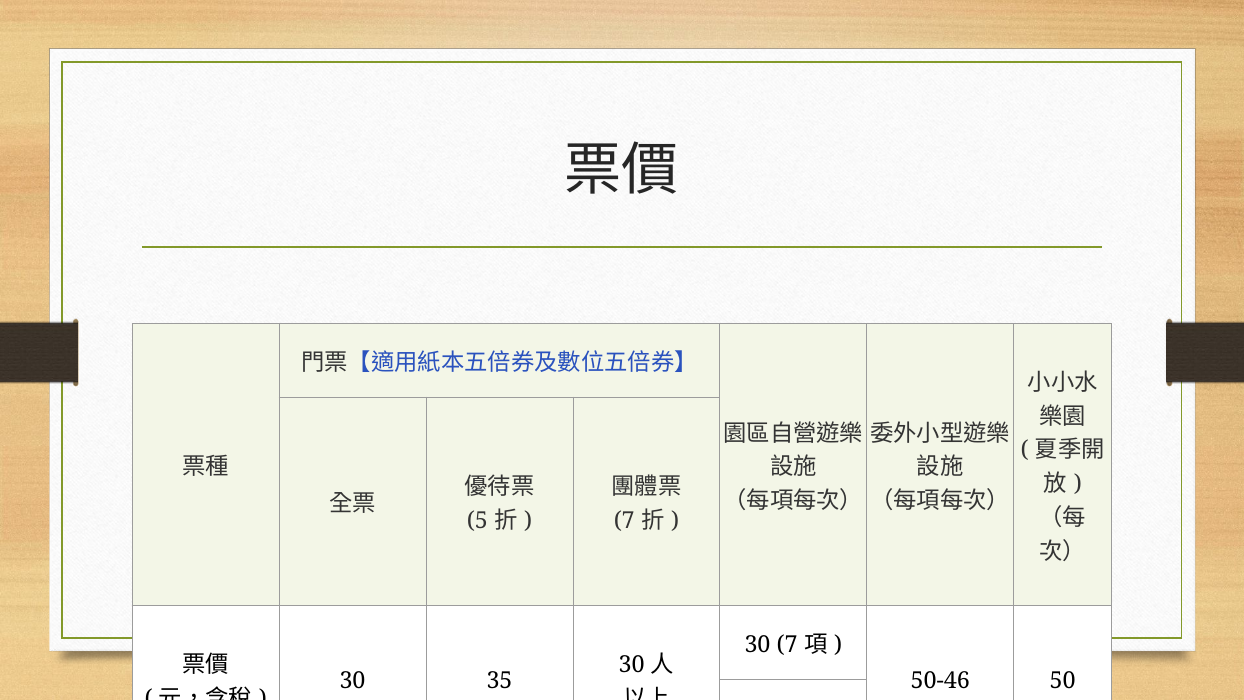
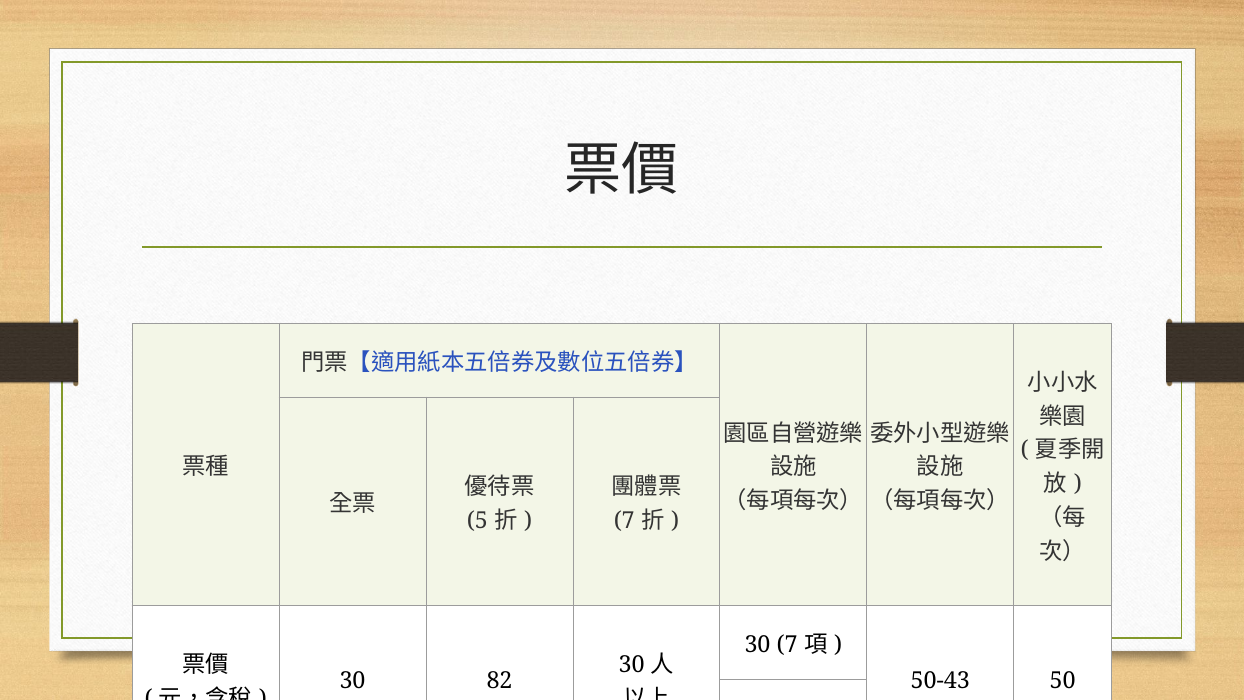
35: 35 -> 82
50-46: 50-46 -> 50-43
